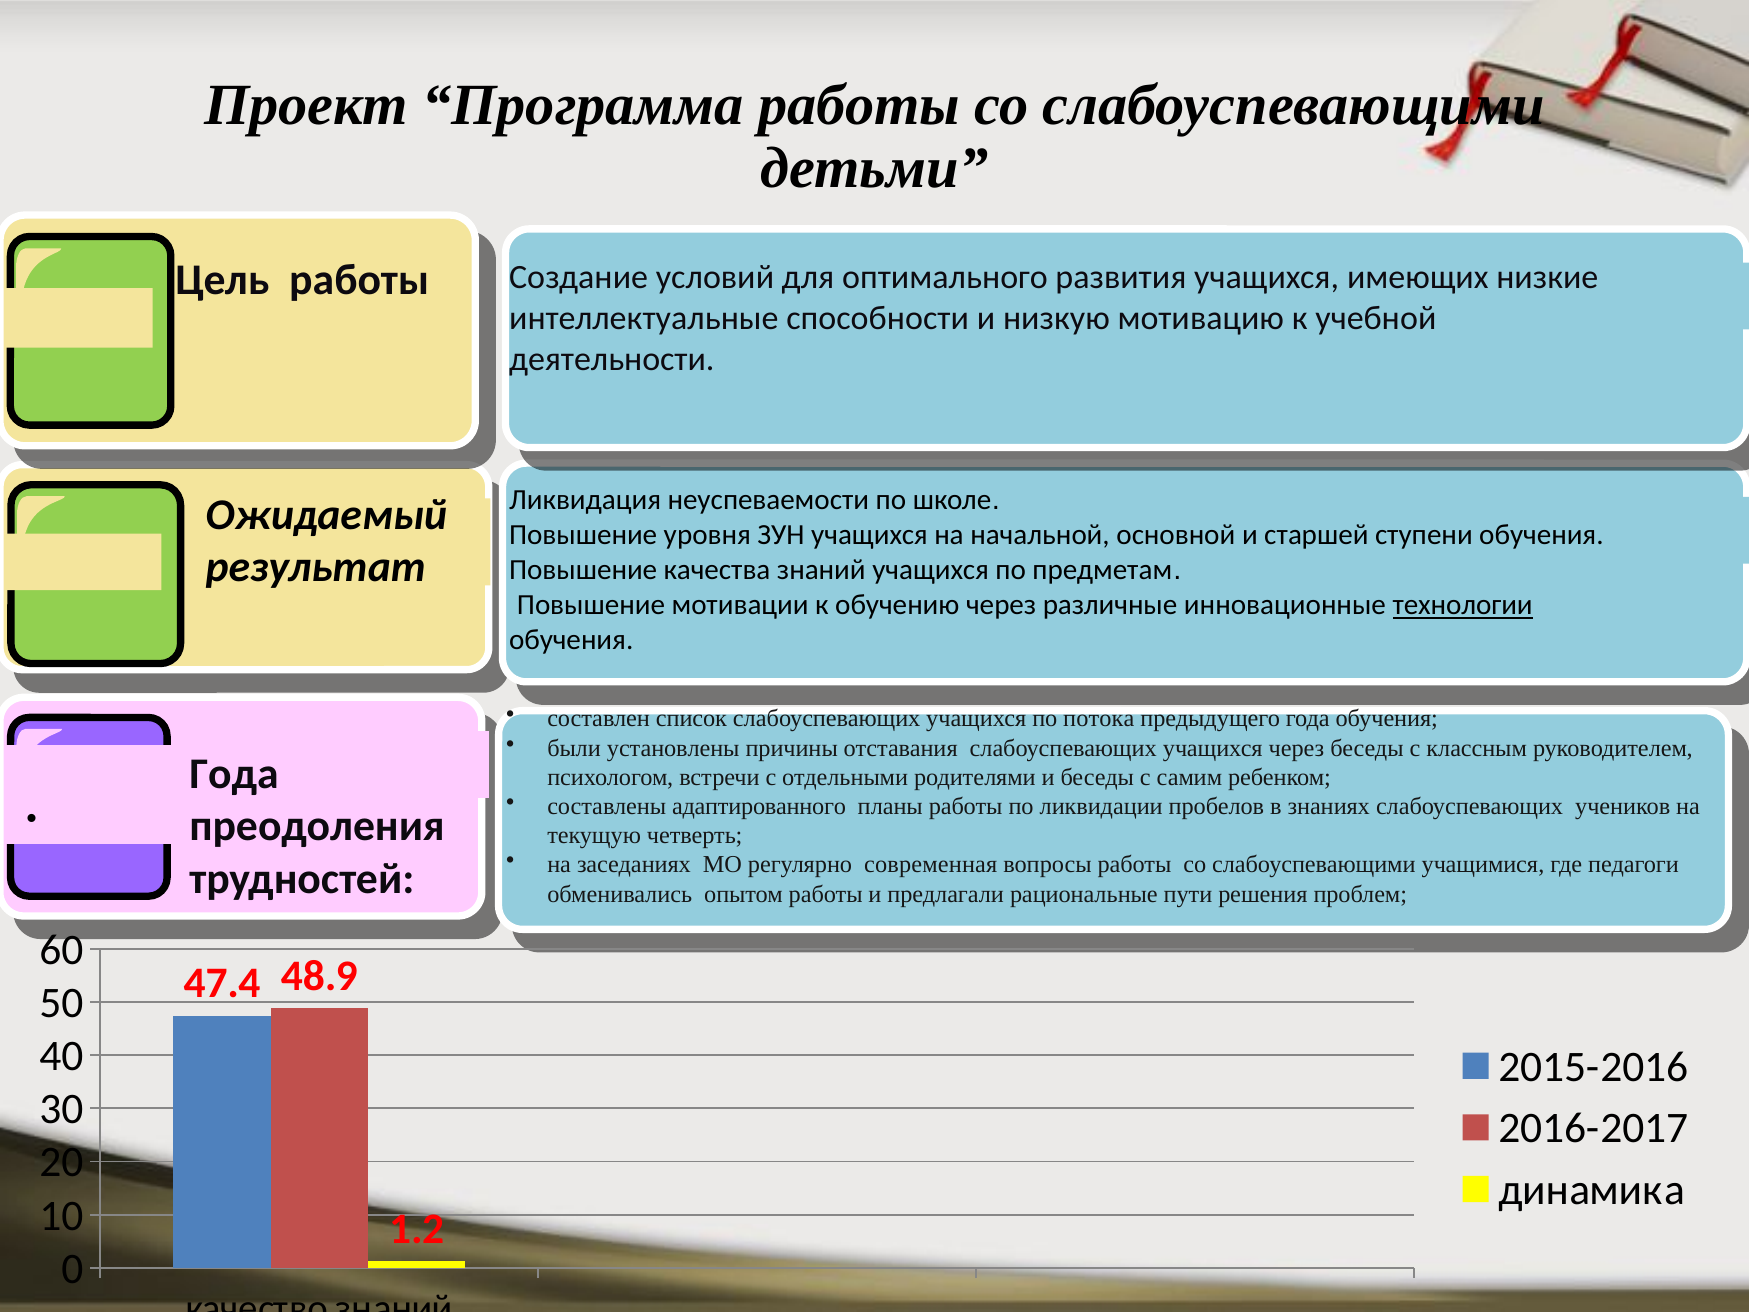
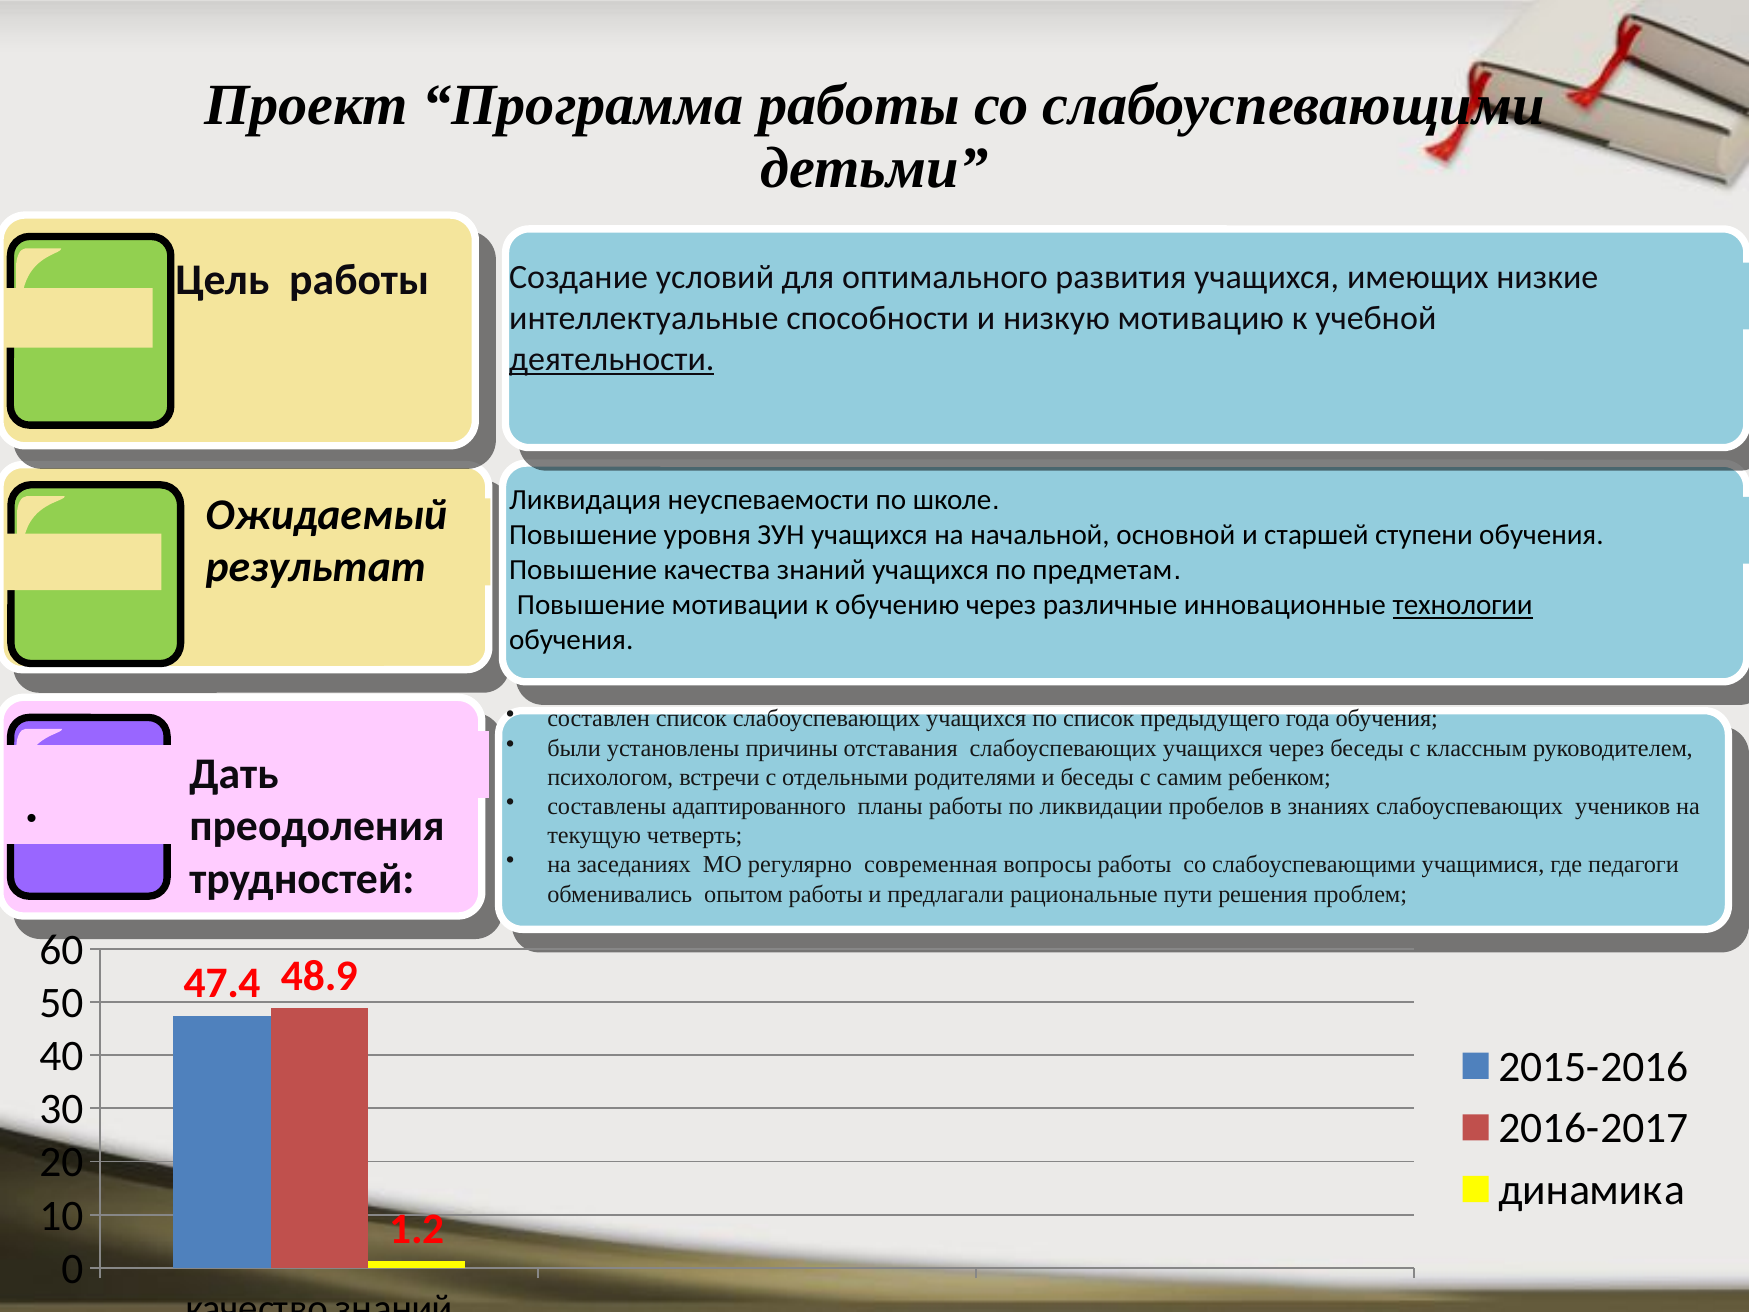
деятельности underline: none -> present
по потока: потока -> список
Года at (234, 774): Года -> Дать
